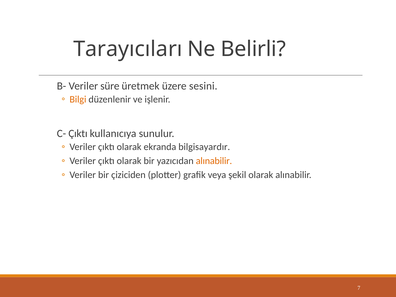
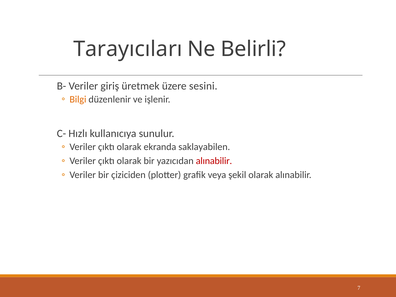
süre: süre -> giriş
C- Çıktı: Çıktı -> Hızlı
bilgisayardır: bilgisayardır -> saklayabilen
alınabilir at (214, 161) colour: orange -> red
